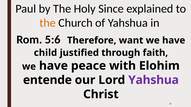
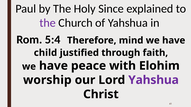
the at (48, 23) colour: orange -> purple
5:6: 5:6 -> 5:4
want: want -> mind
entende: entende -> worship
